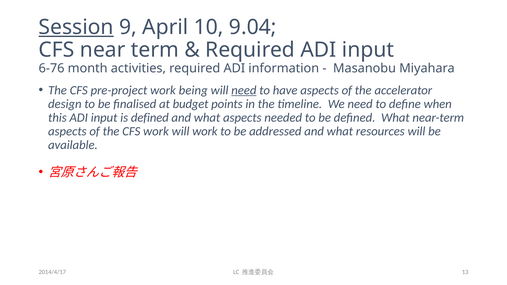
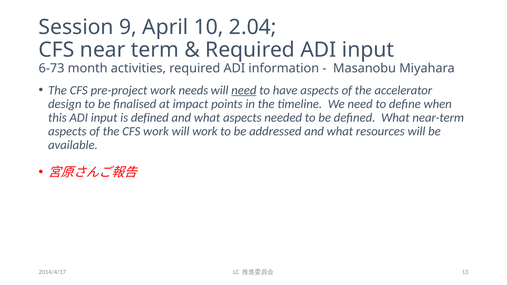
Session underline: present -> none
9.04: 9.04 -> 2.04
6-76: 6-76 -> 6-73
being: being -> needs
budget: budget -> impact
